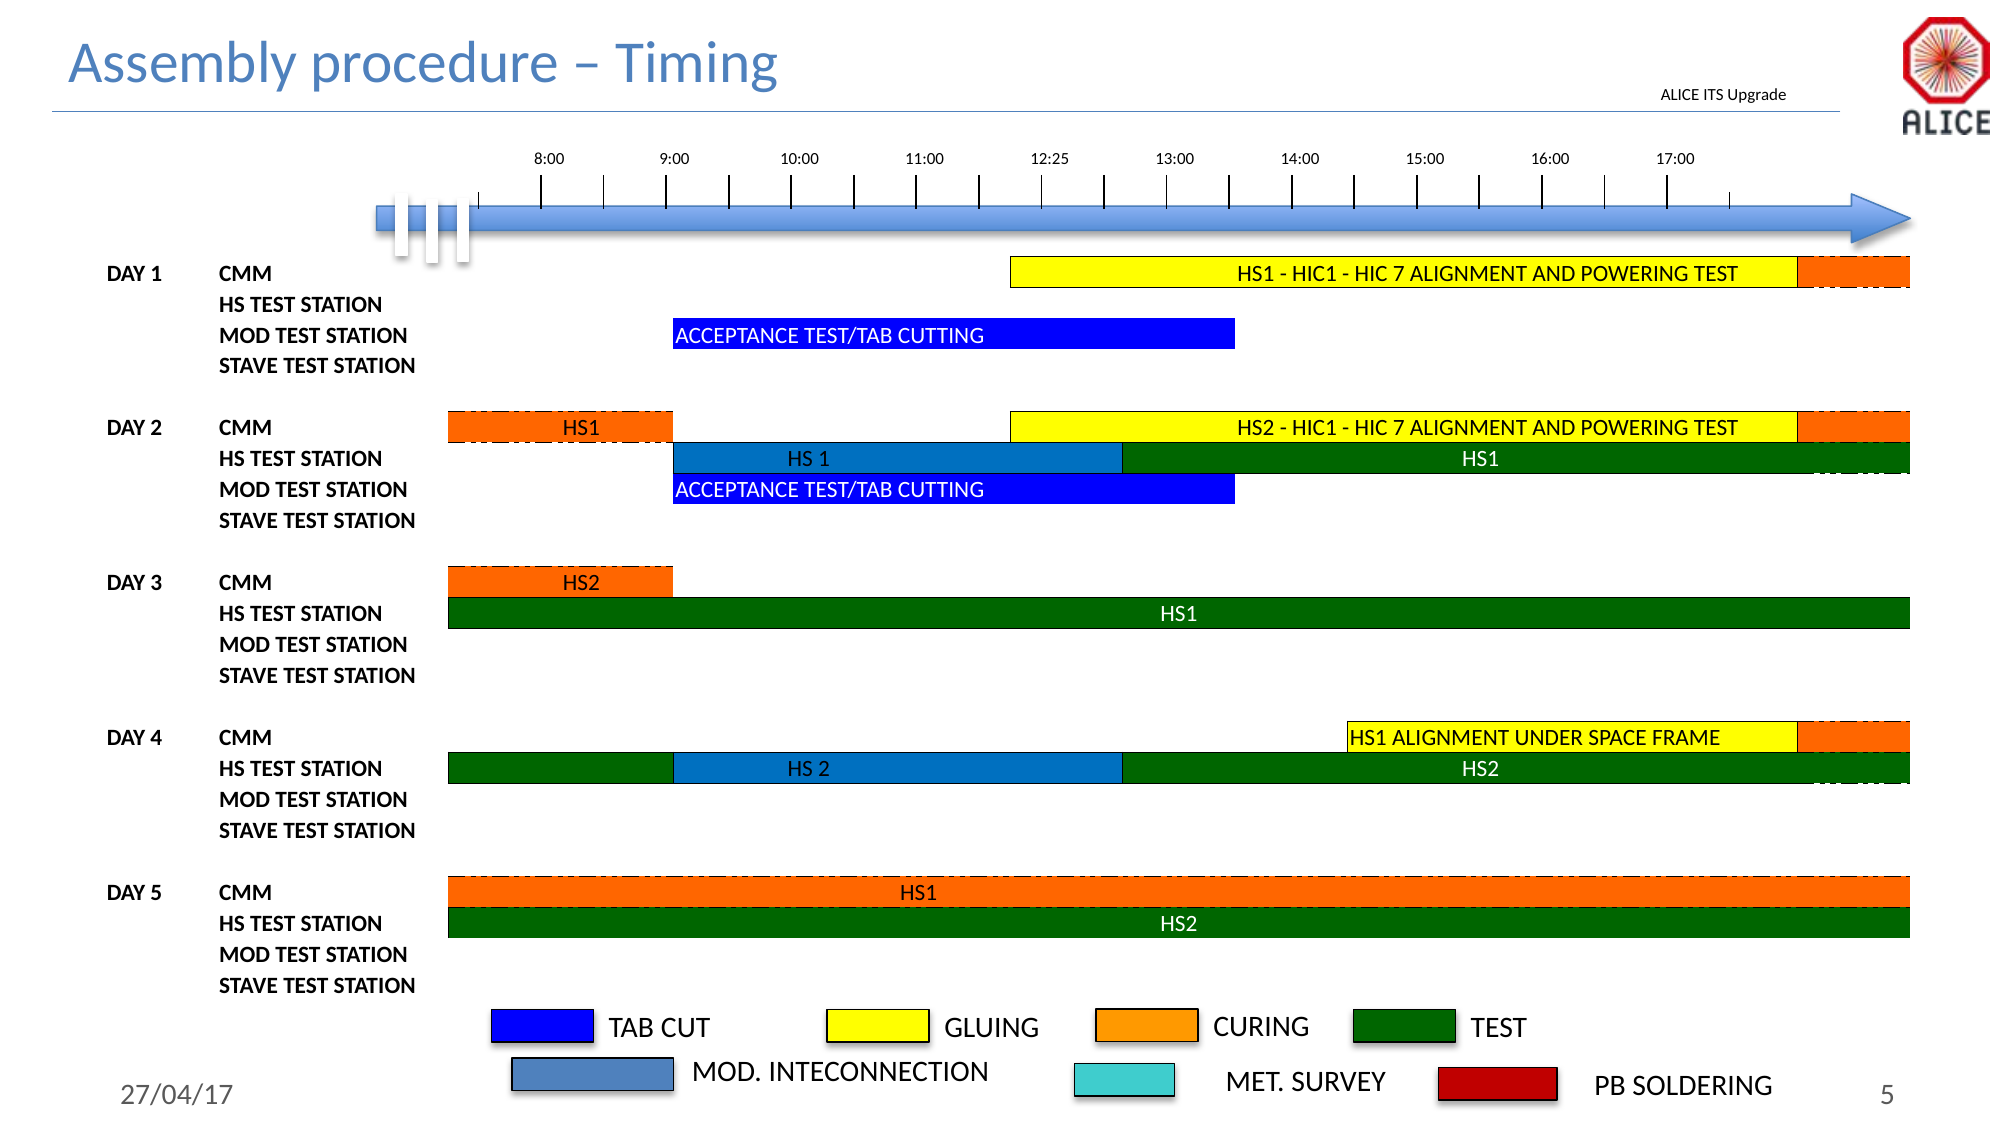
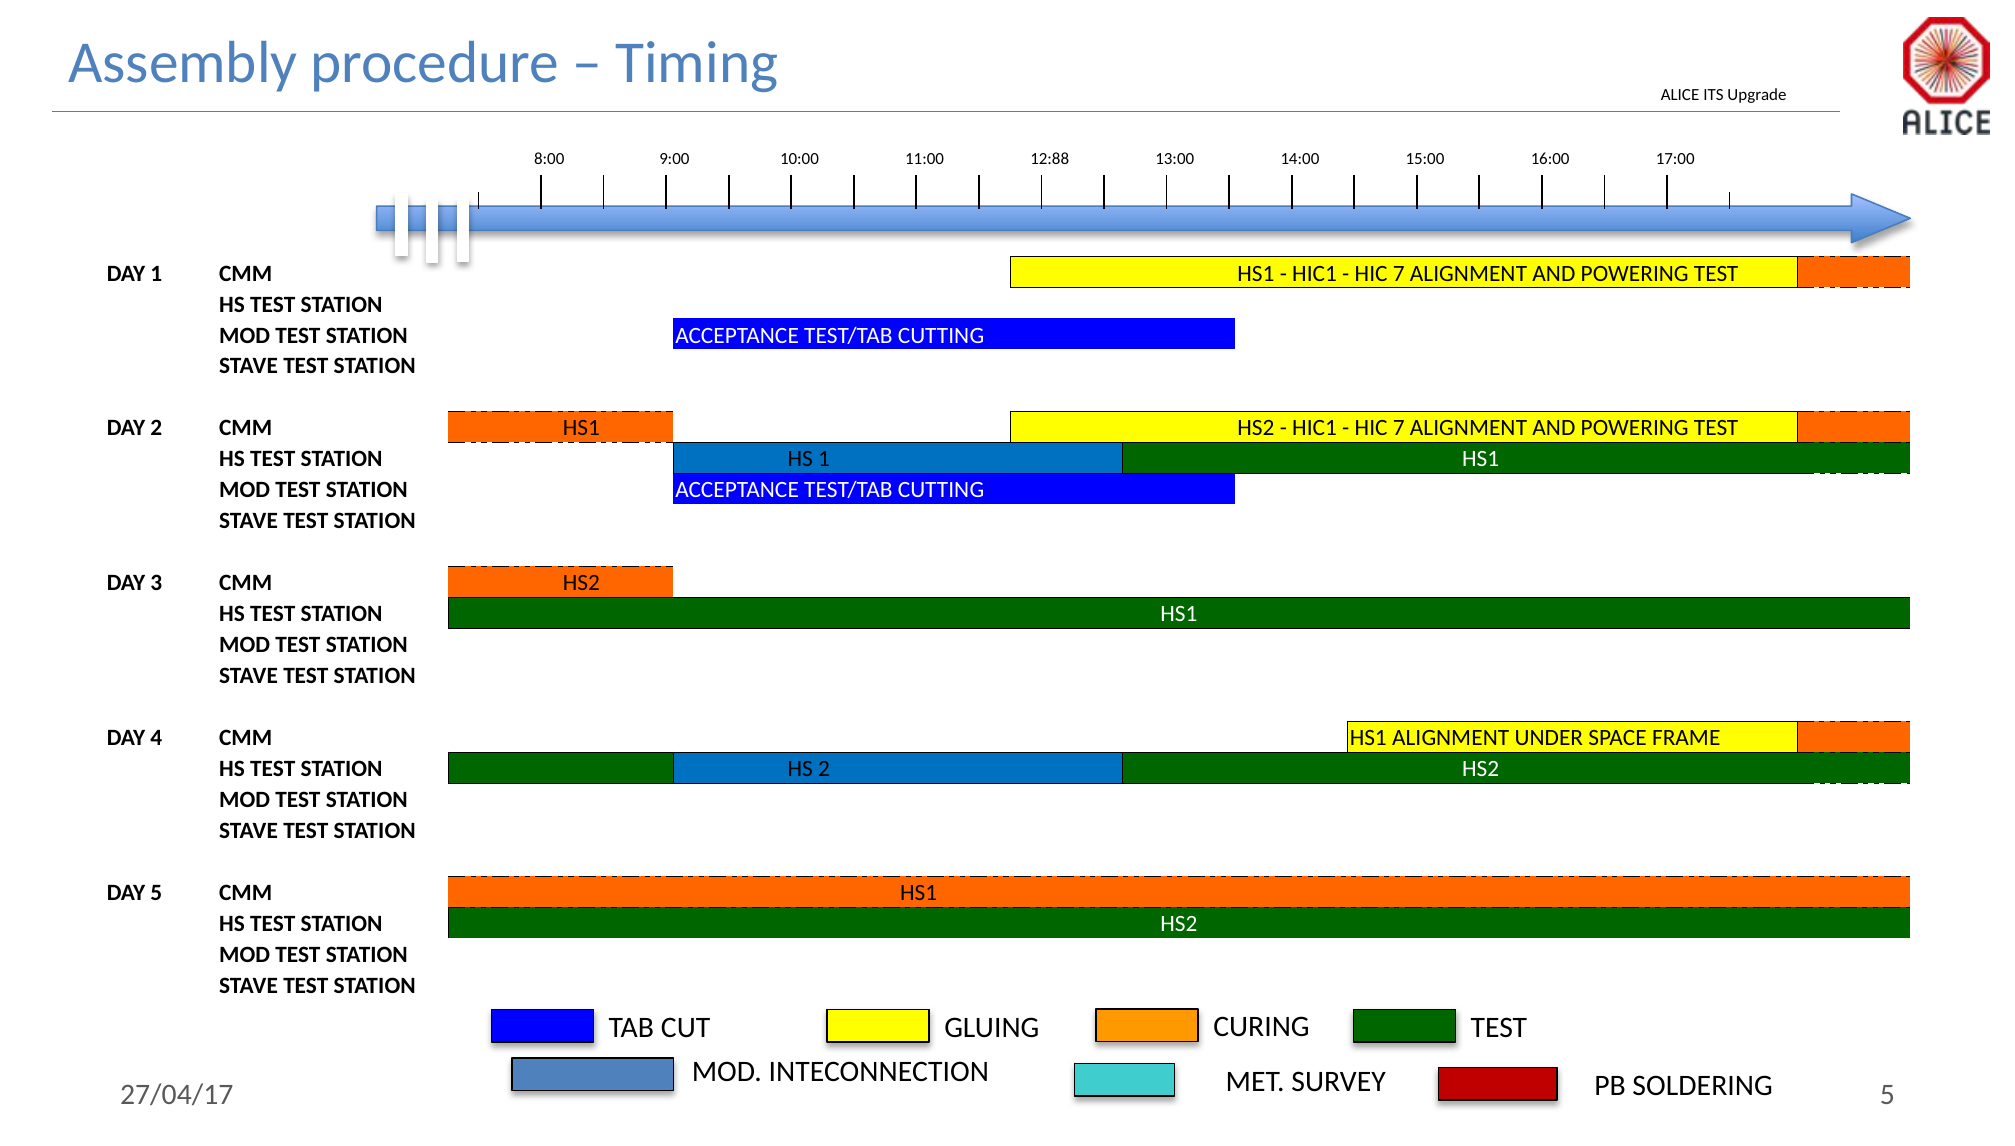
12:25: 12:25 -> 12:88
